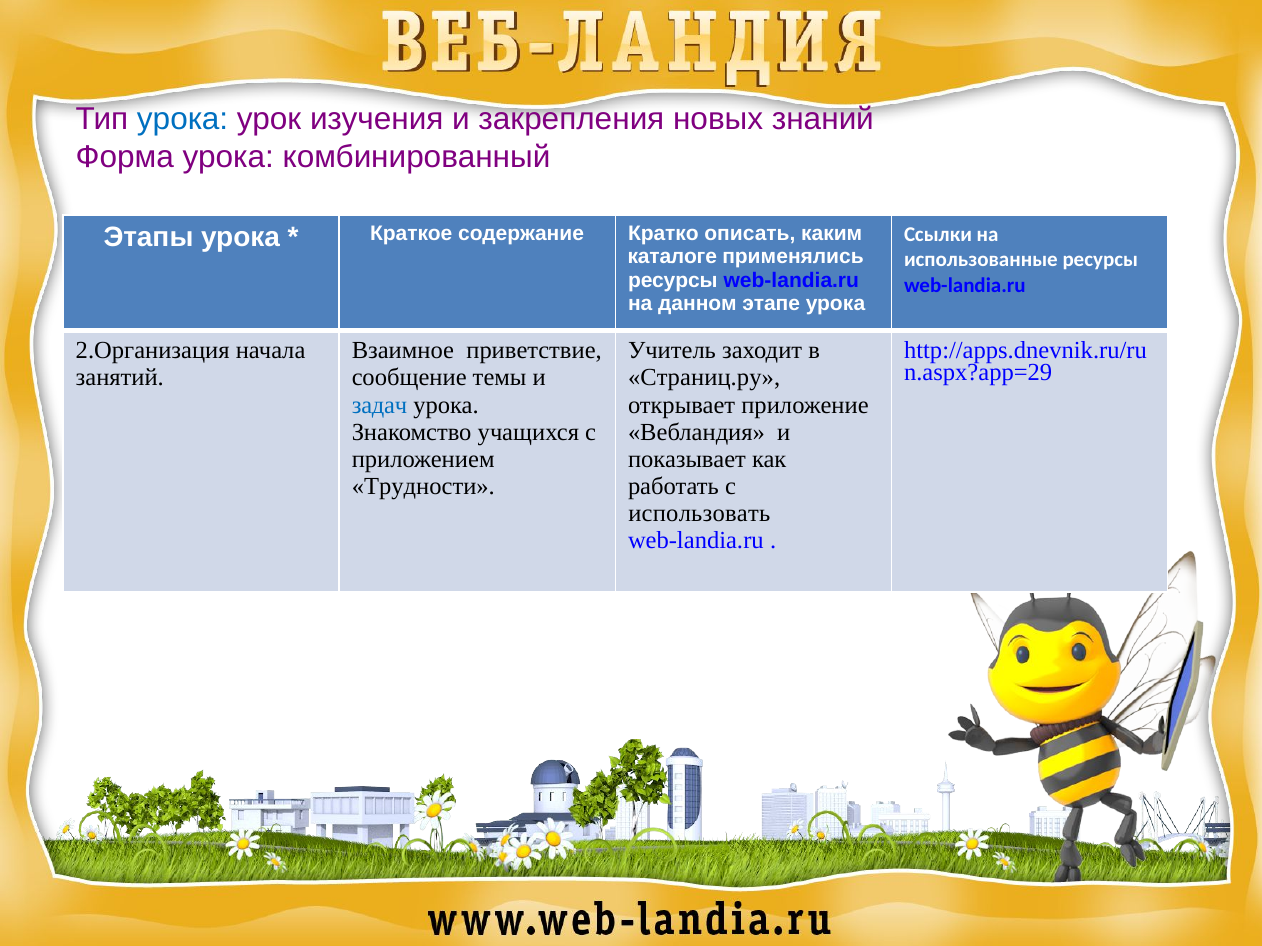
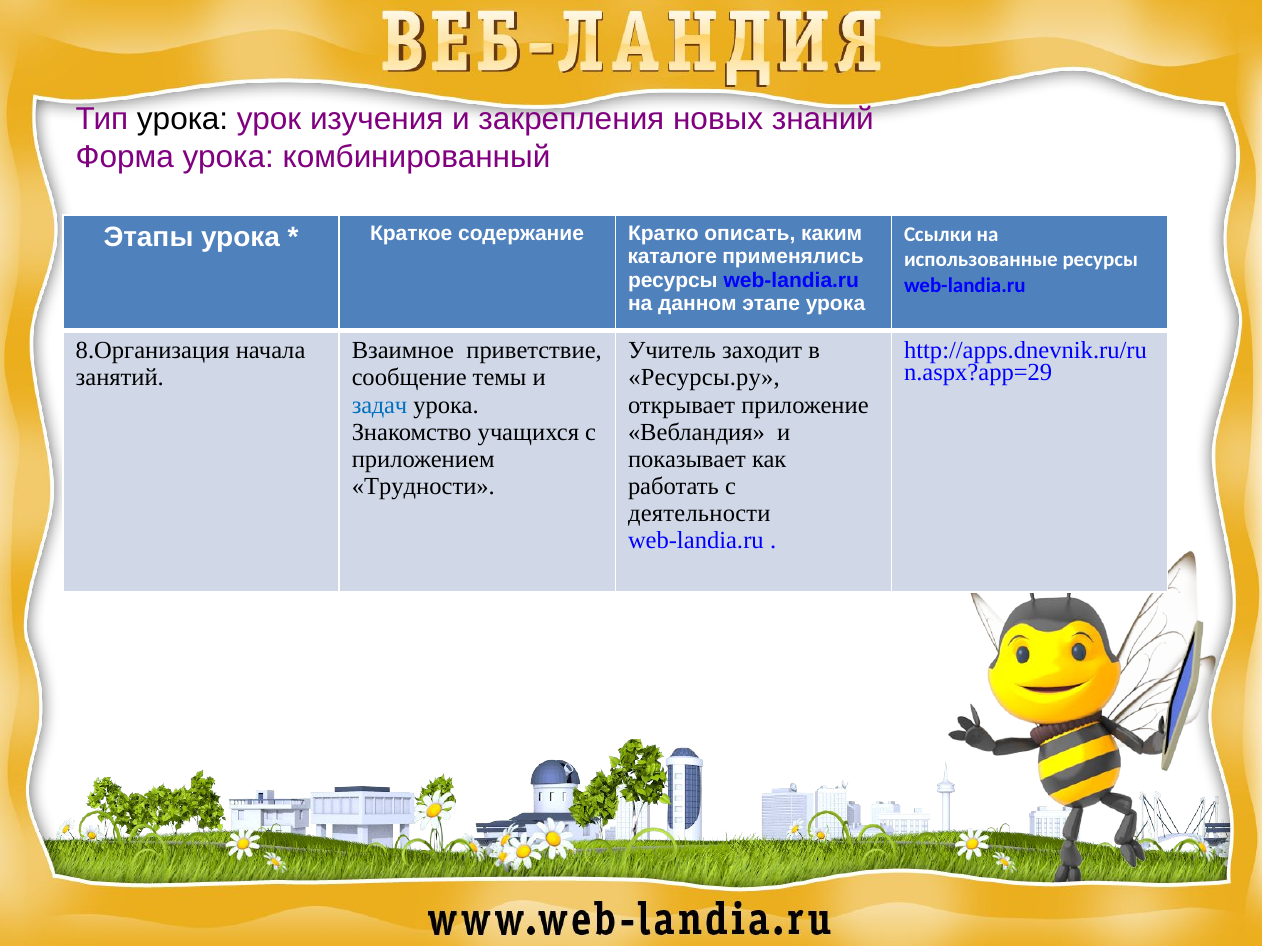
урока at (183, 119) colour: blue -> black
2.Организация: 2.Организация -> 8.Организация
Страниц.ру: Страниц.ру -> Ресурсы.ру
использовать: использовать -> деятельности
